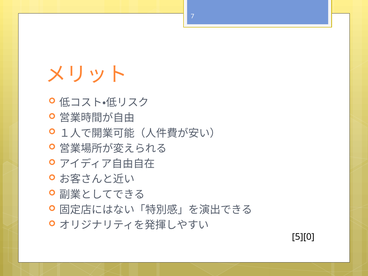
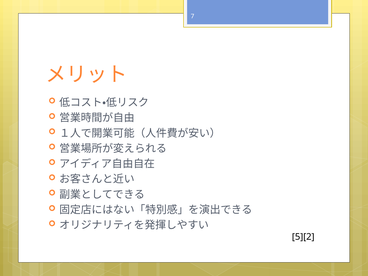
5][0: 5][0 -> 5][2
